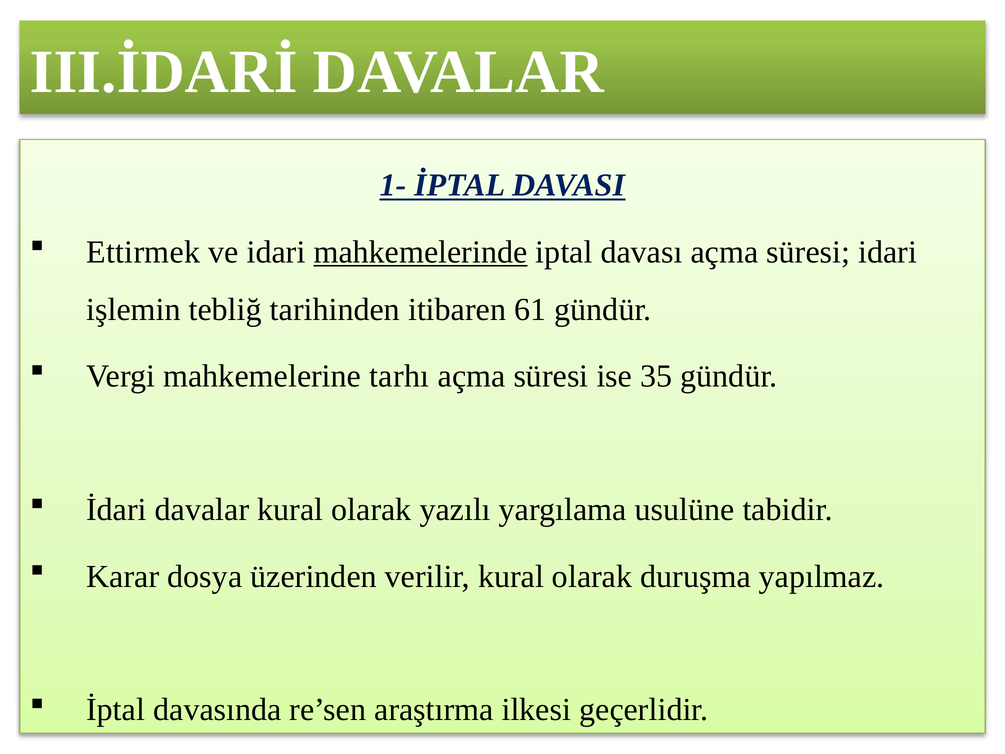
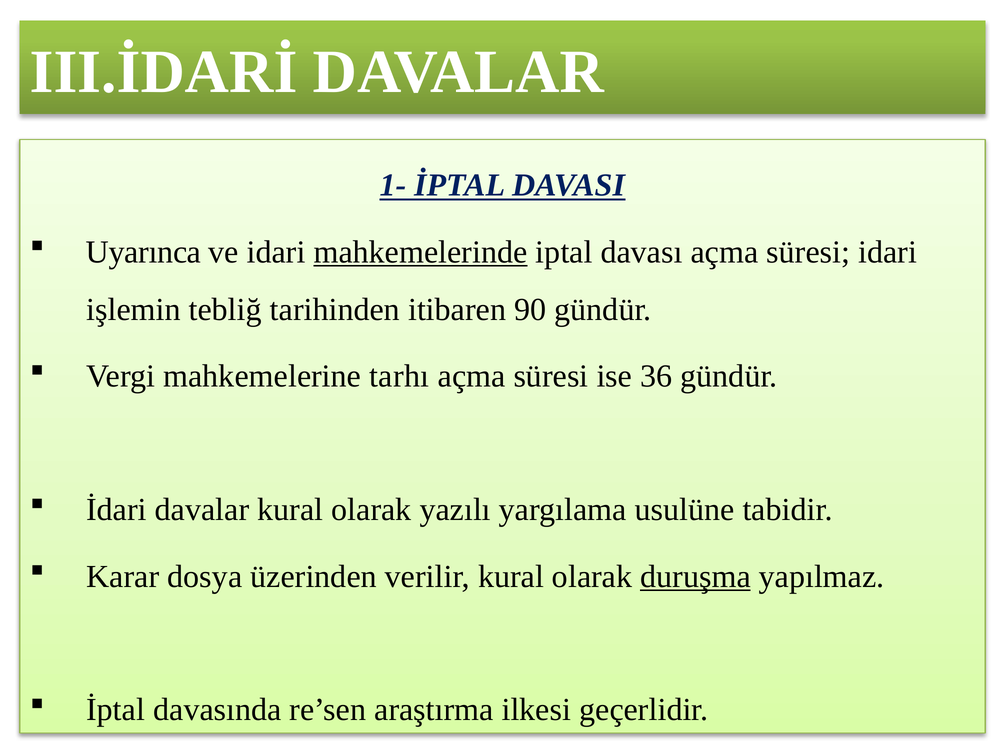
Ettirmek: Ettirmek -> Uyarınca
61: 61 -> 90
35: 35 -> 36
duruşma underline: none -> present
